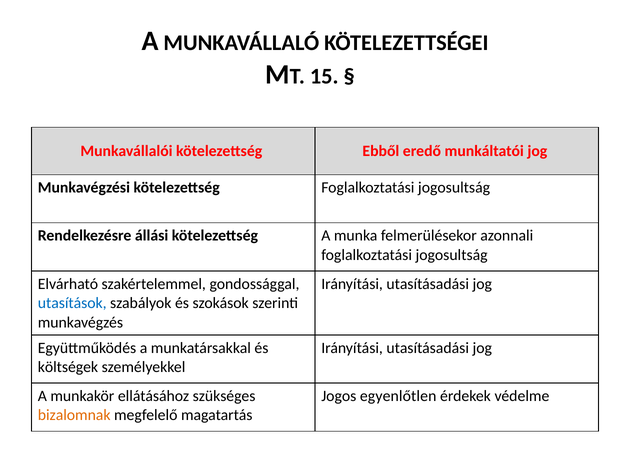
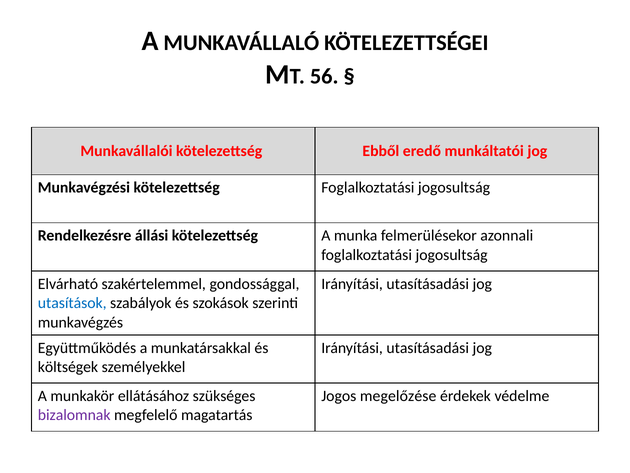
15: 15 -> 56
egyenlőtlen: egyenlőtlen -> megelőzése
bizalomnak colour: orange -> purple
